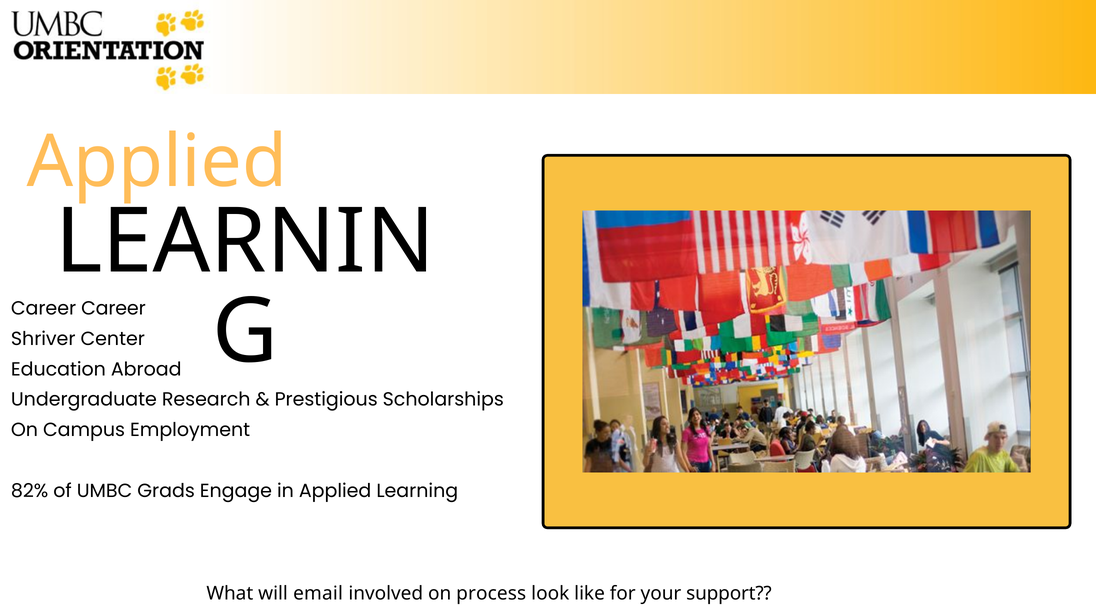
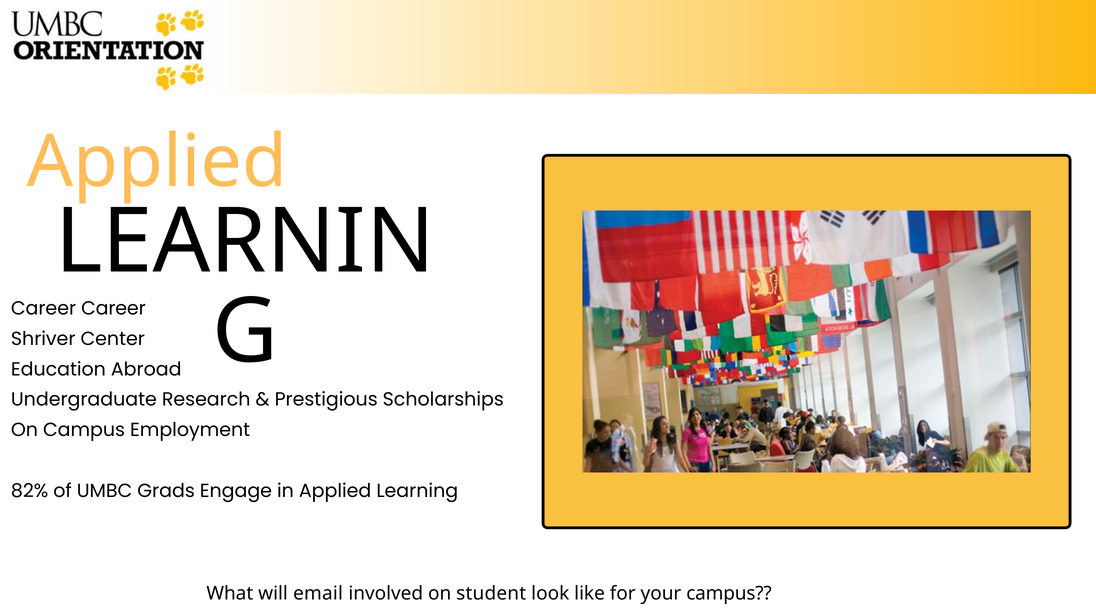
process: process -> student
your support: support -> campus
